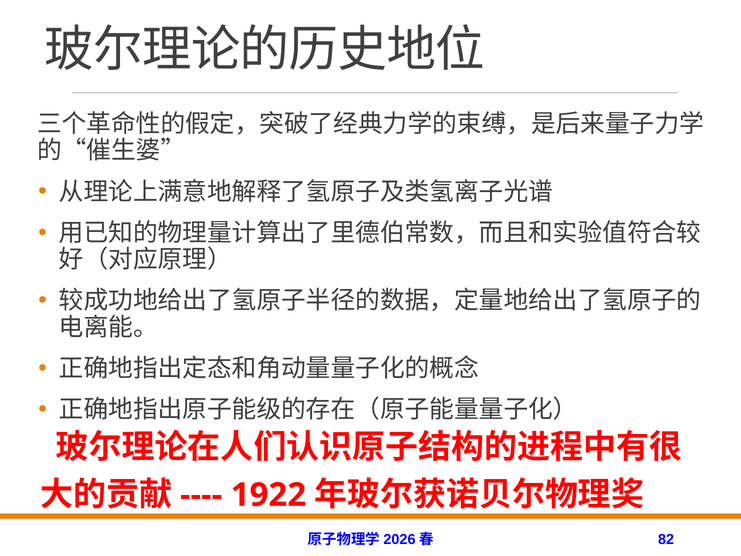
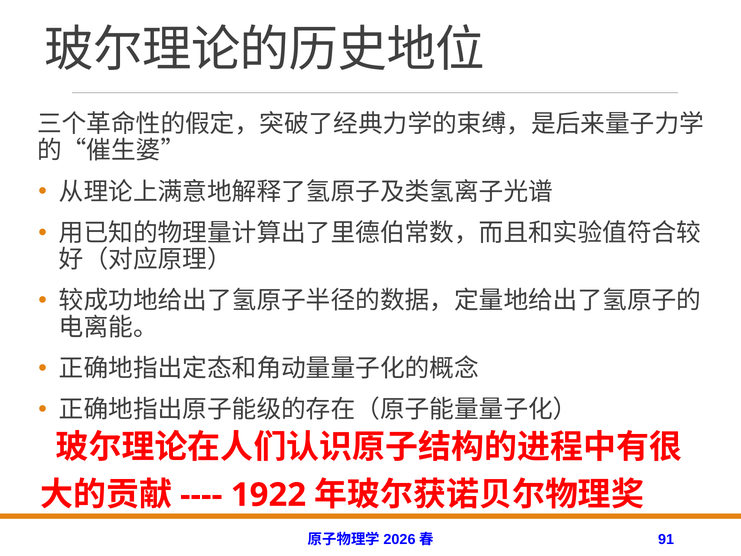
82: 82 -> 91
